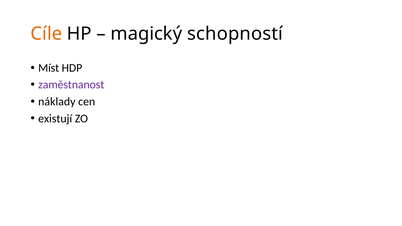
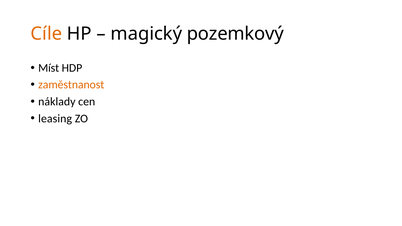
schopností: schopností -> pozemkový
zaměstnanost colour: purple -> orange
existují: existují -> leasing
